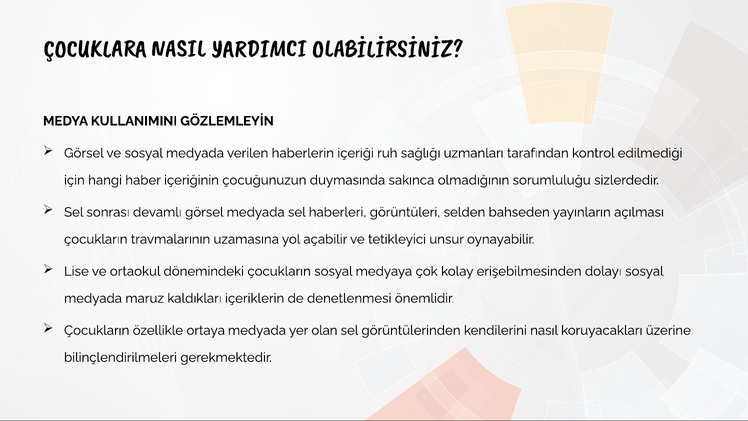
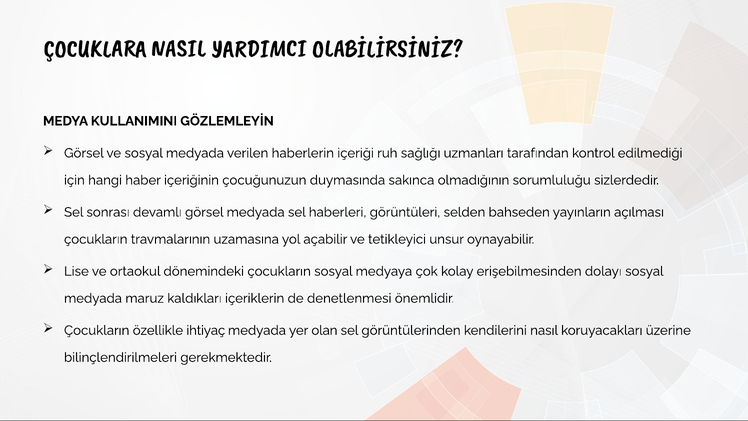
ortaya: ortaya -> ihtiyaç
